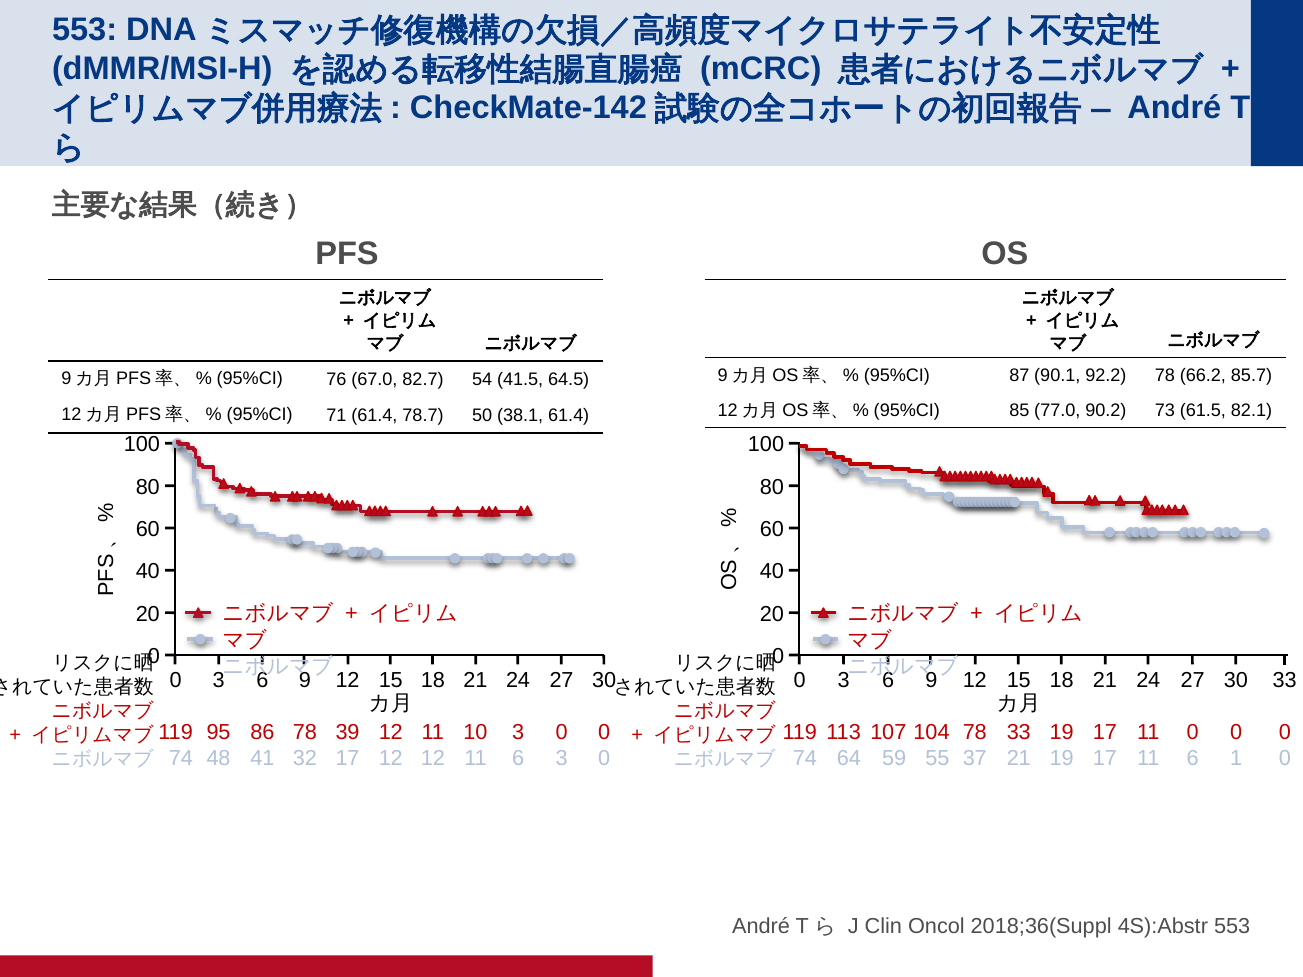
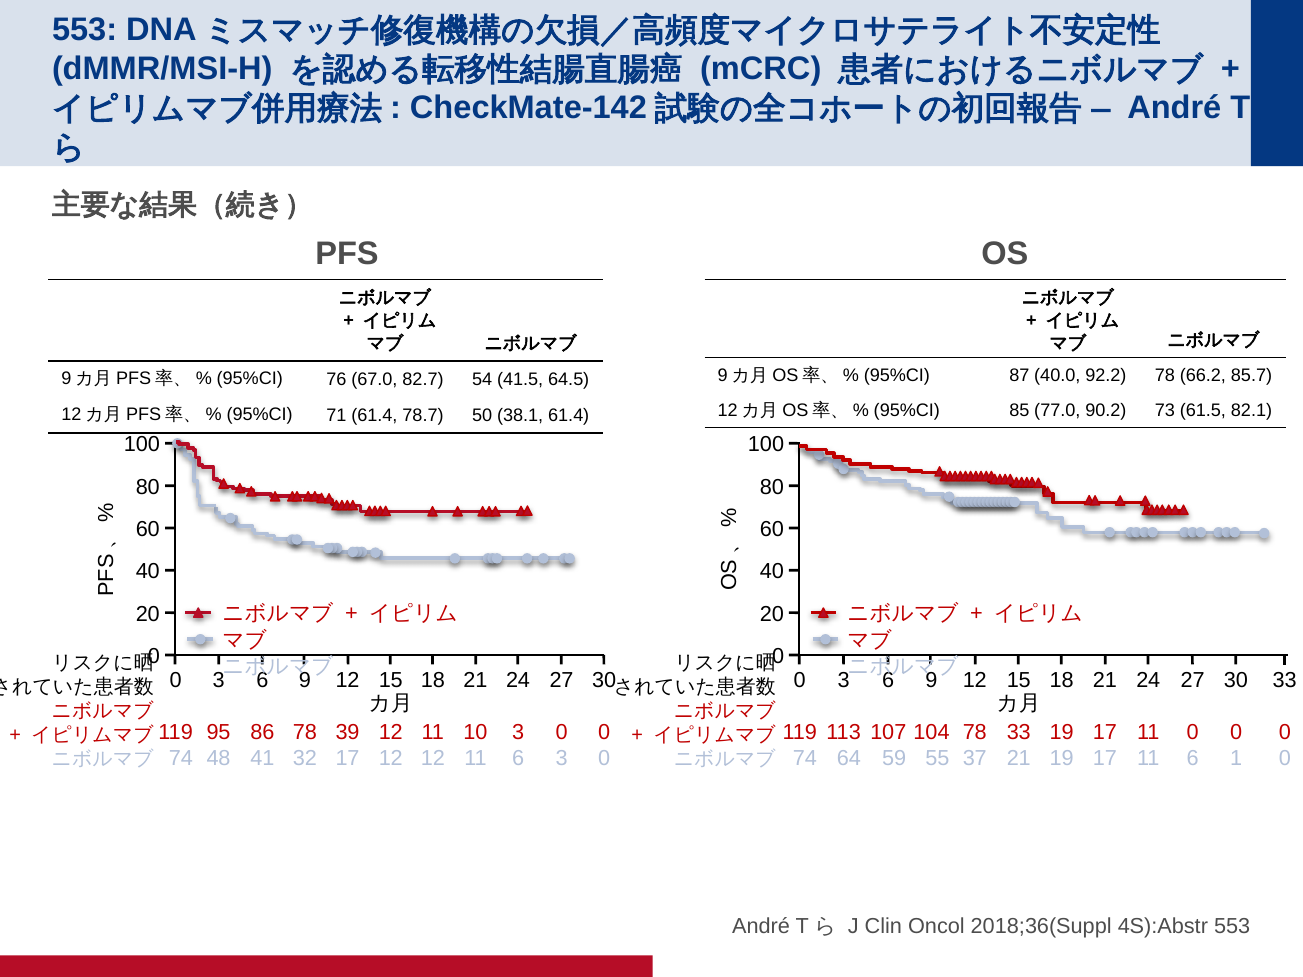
90.1: 90.1 -> 40.0
